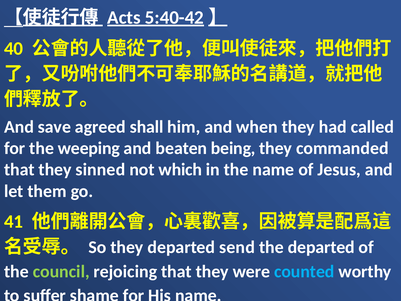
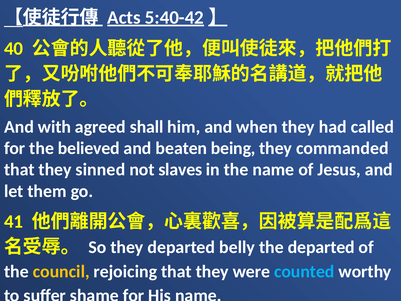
save: save -> with
weeping: weeping -> believed
which: which -> slaves
send: send -> belly
council colour: light green -> yellow
